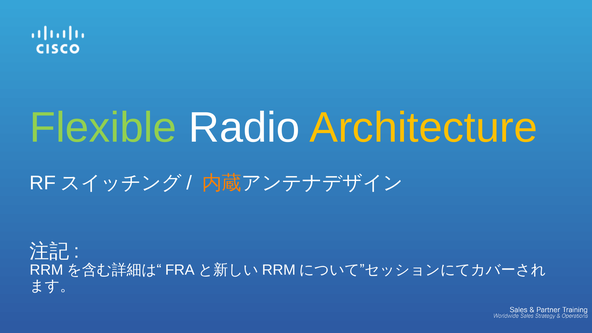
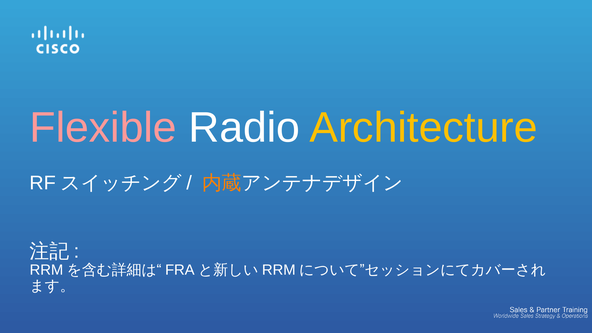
Flexible colour: light green -> pink
